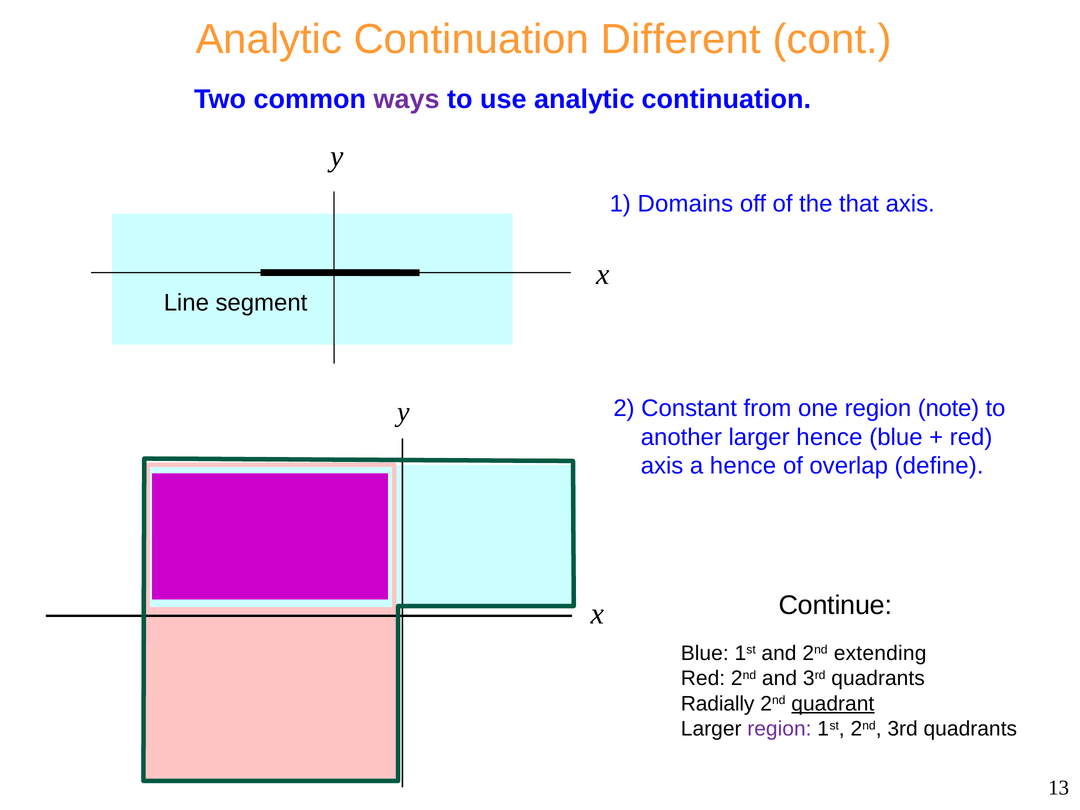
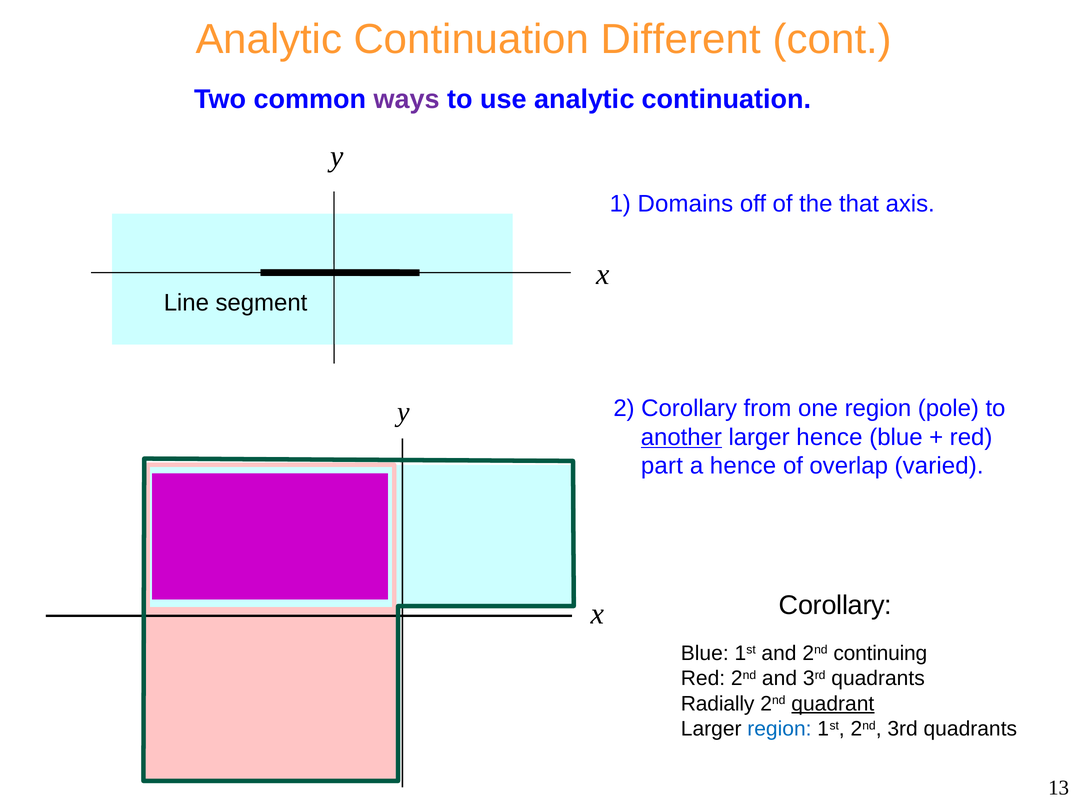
2 Constant: Constant -> Corollary
note: note -> pole
another underline: none -> present
axis at (662, 466): axis -> part
define: define -> varied
Continue at (835, 605): Continue -> Corollary
extending: extending -> continuing
region at (779, 729) colour: purple -> blue
